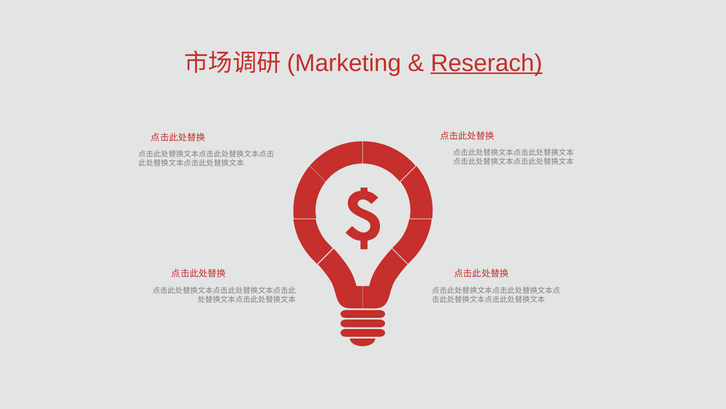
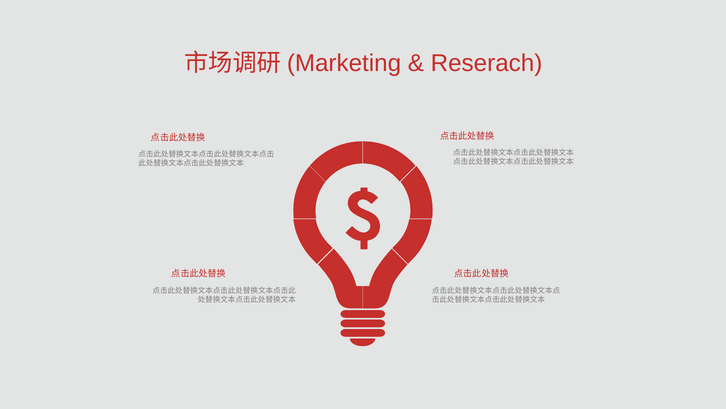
Reserach underline: present -> none
